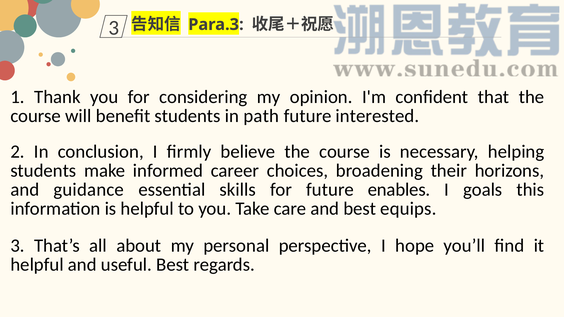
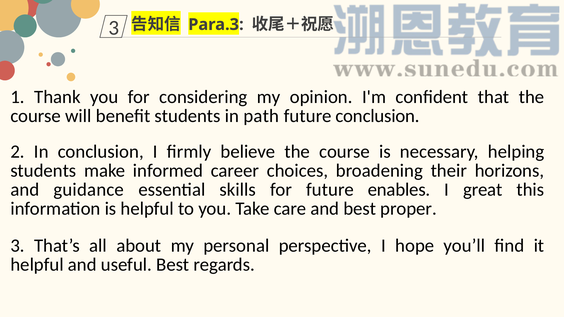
future interested: interested -> conclusion
goals: goals -> great
equips: equips -> proper
